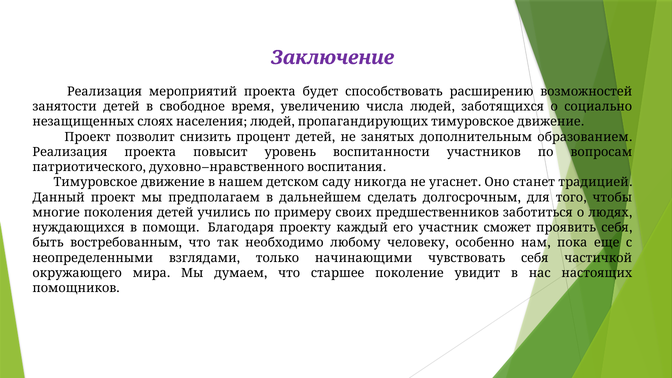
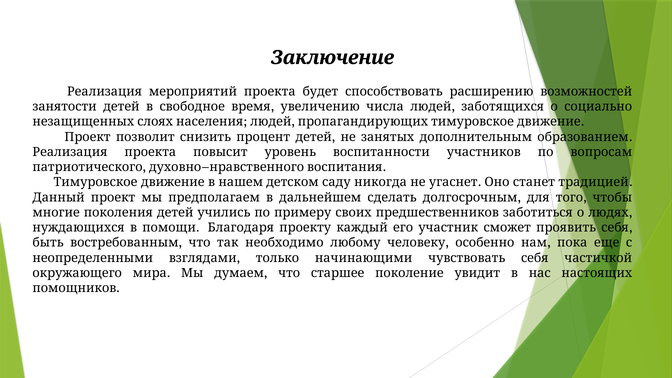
Заключение colour: purple -> black
